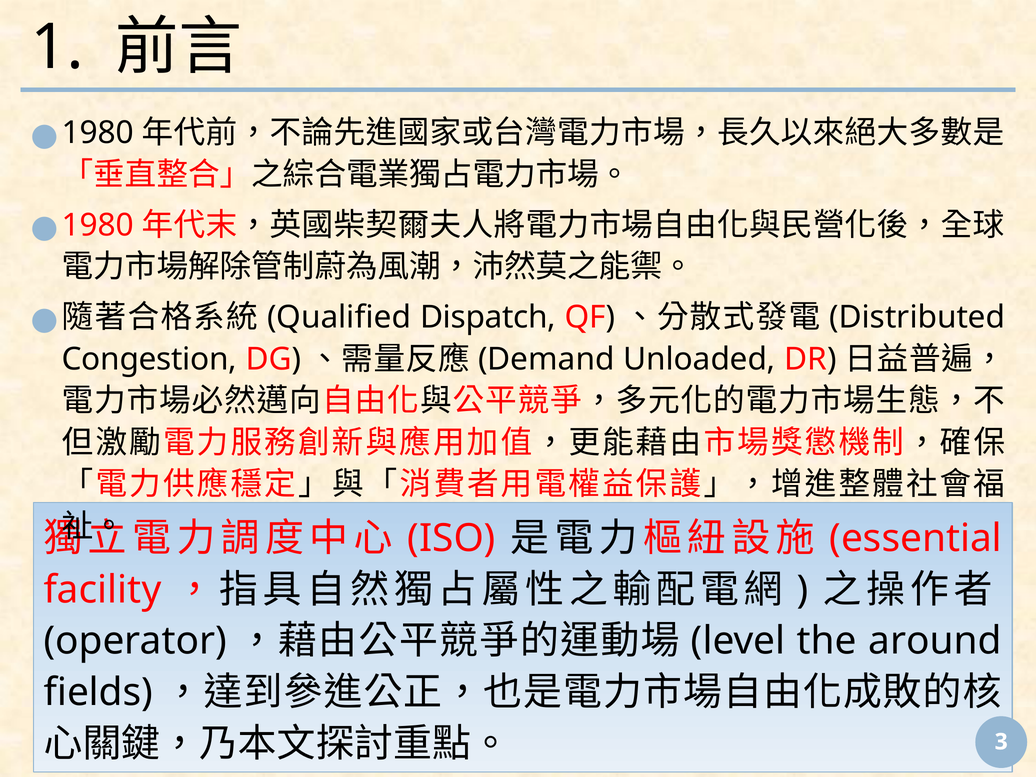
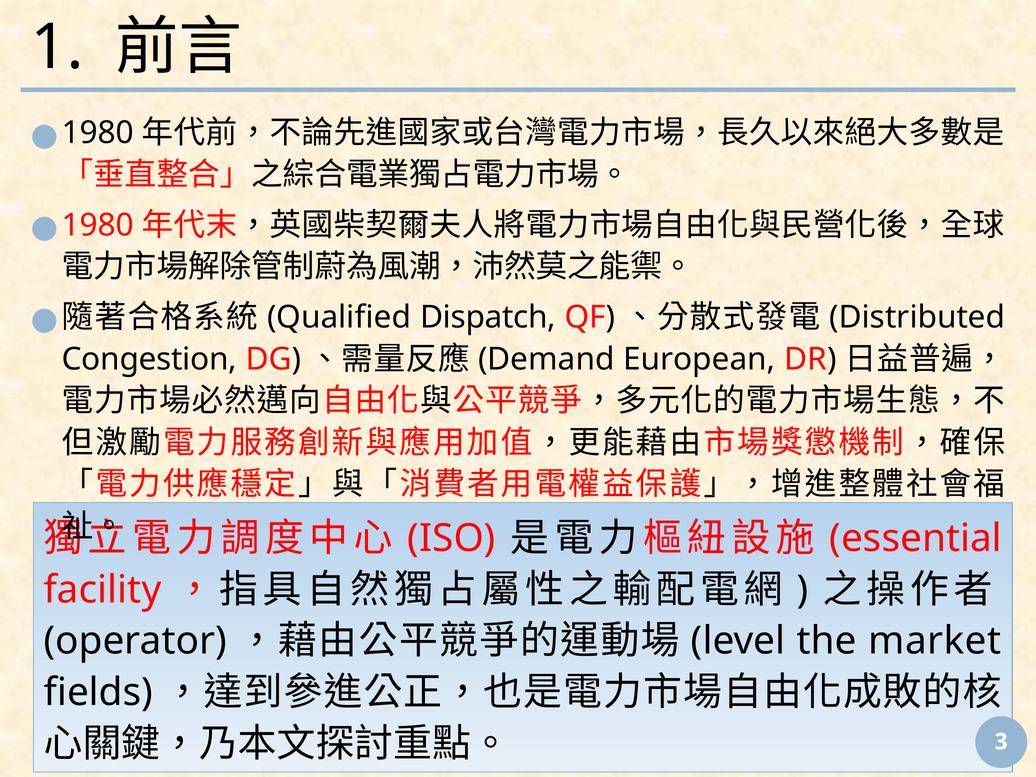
Unloaded: Unloaded -> European
around: around -> market
